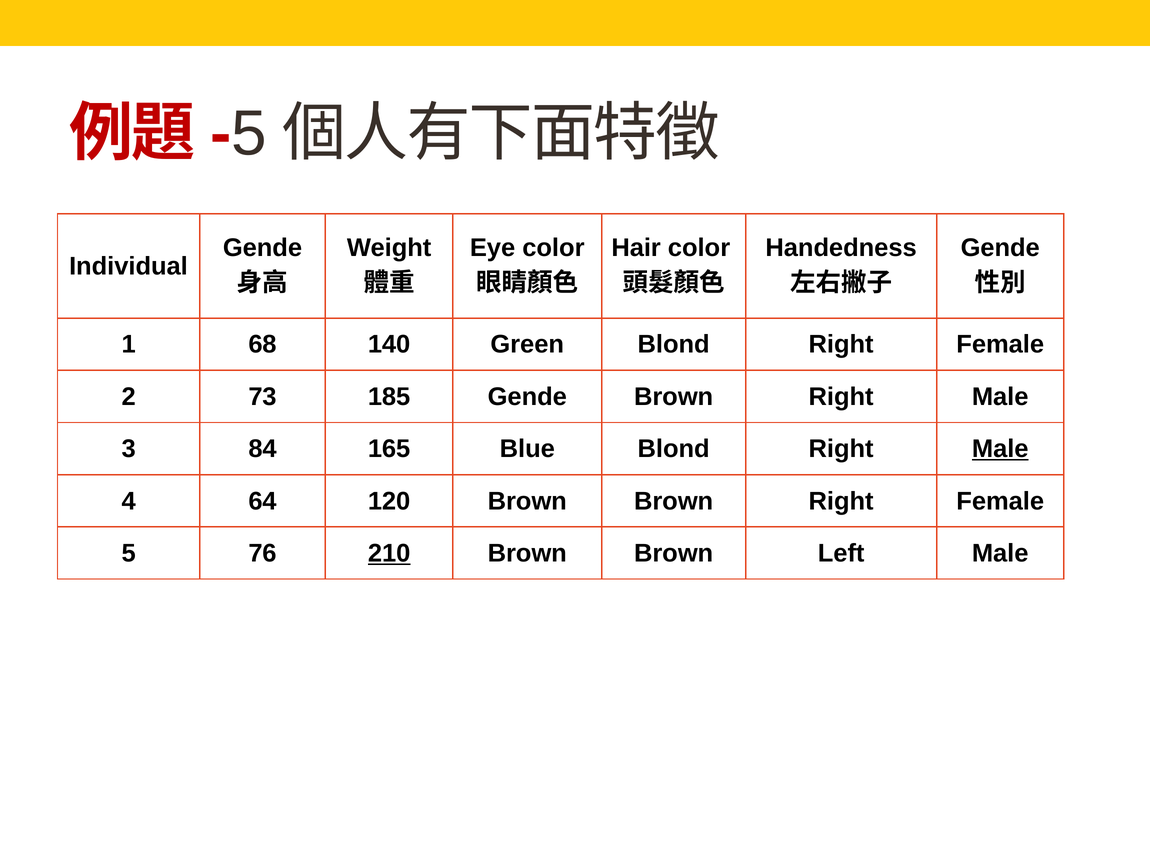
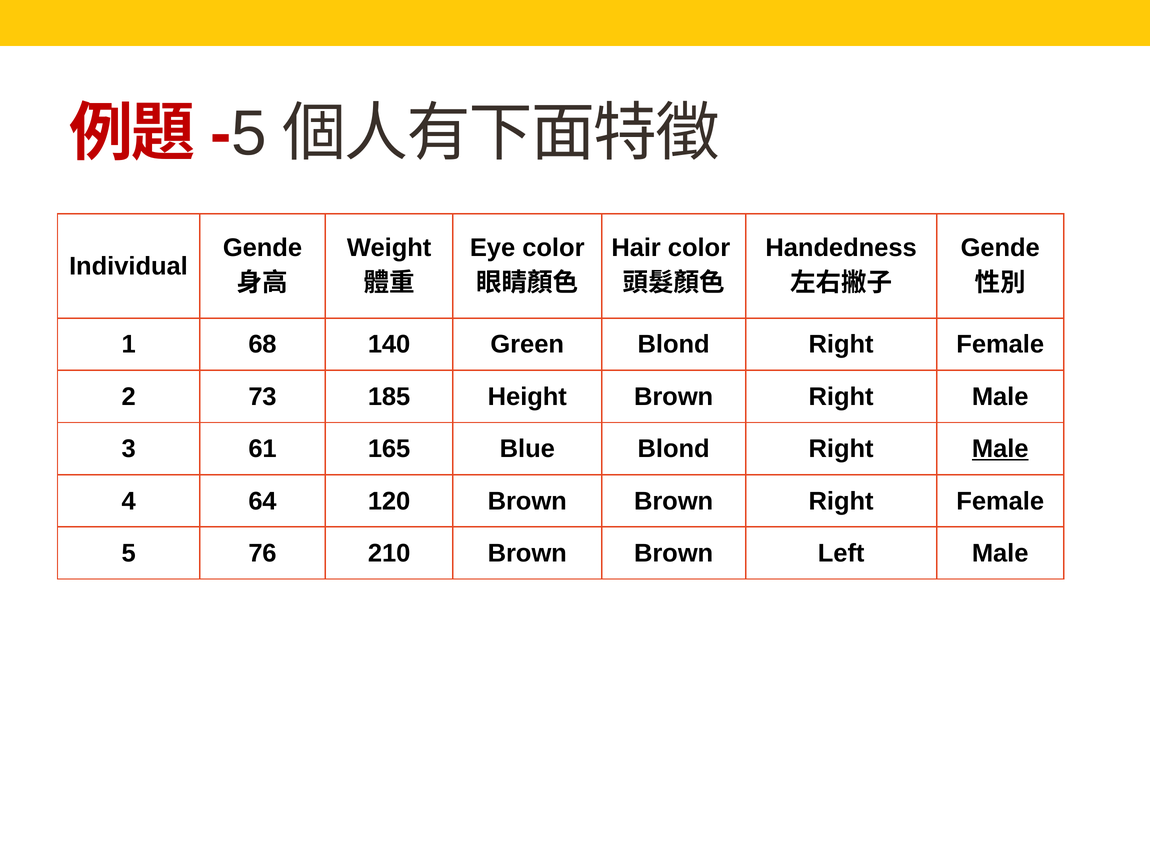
185 Gende: Gende -> Height
84: 84 -> 61
210 underline: present -> none
